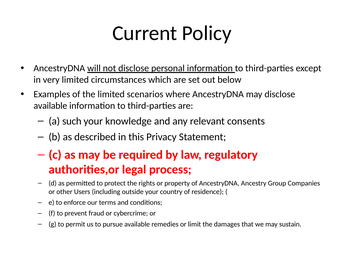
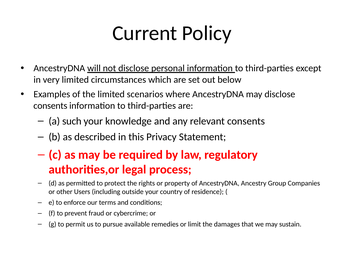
available at (50, 106): available -> consents
